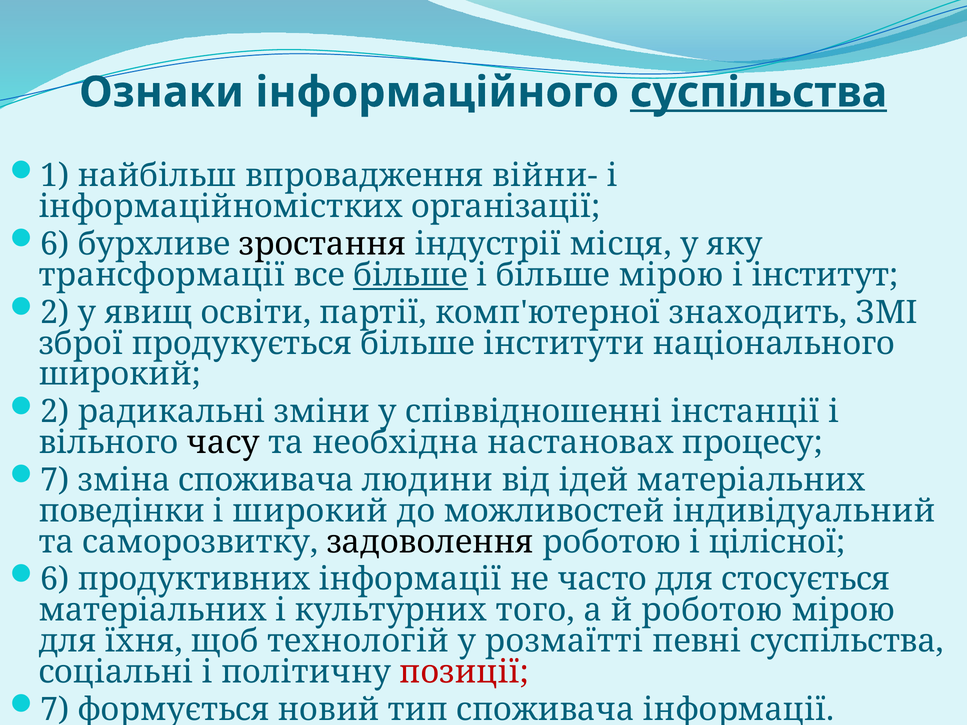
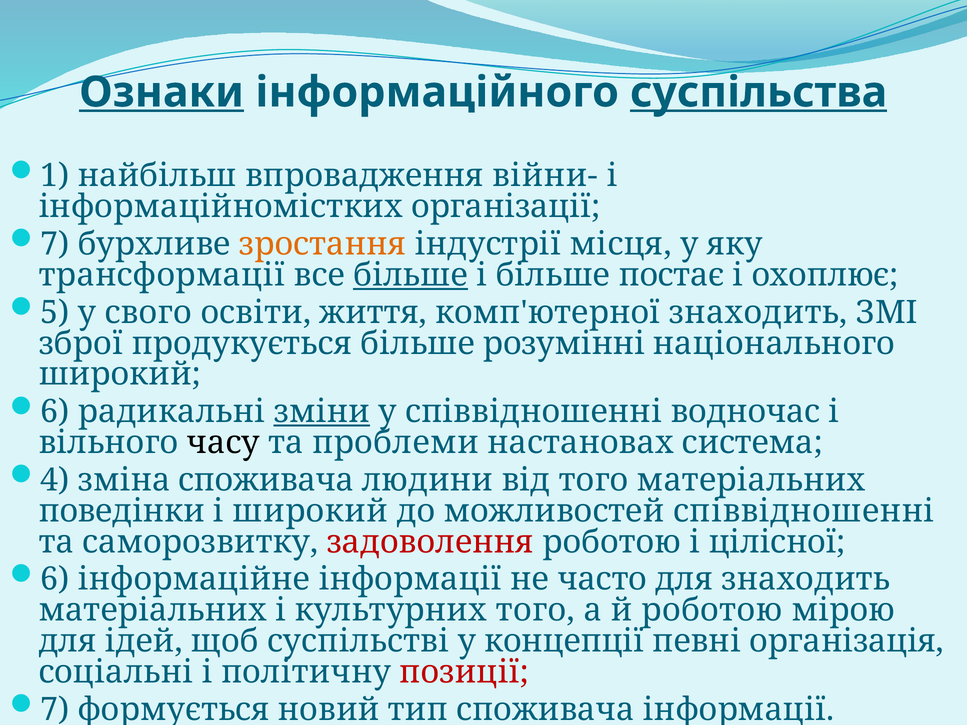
Ознаки underline: none -> present
6 at (55, 244): 6 -> 7
зростання colour: black -> orange
більше мірою: мірою -> постає
інститут: інститут -> охоплює
2 at (55, 313): 2 -> 5
явищ: явищ -> свого
партії: партії -> життя
інститути: інститути -> розумінні
2 at (55, 412): 2 -> 6
зміни underline: none -> present
інстанції: інстанції -> водночас
необхідна: необхідна -> проблеми
процесу: процесу -> система
7 at (55, 480): 7 -> 4
від ідей: ідей -> того
можливостей індивідуальний: індивідуальний -> співвідношенні
задоволення colour: black -> red
продуктивних: продуктивних -> інформаційне
для стосується: стосується -> знаходить
їхня: їхня -> ідей
технологій: технологій -> суспільстві
розмаїтті: розмаїтті -> концепції
певні суспільства: суспільства -> організація
